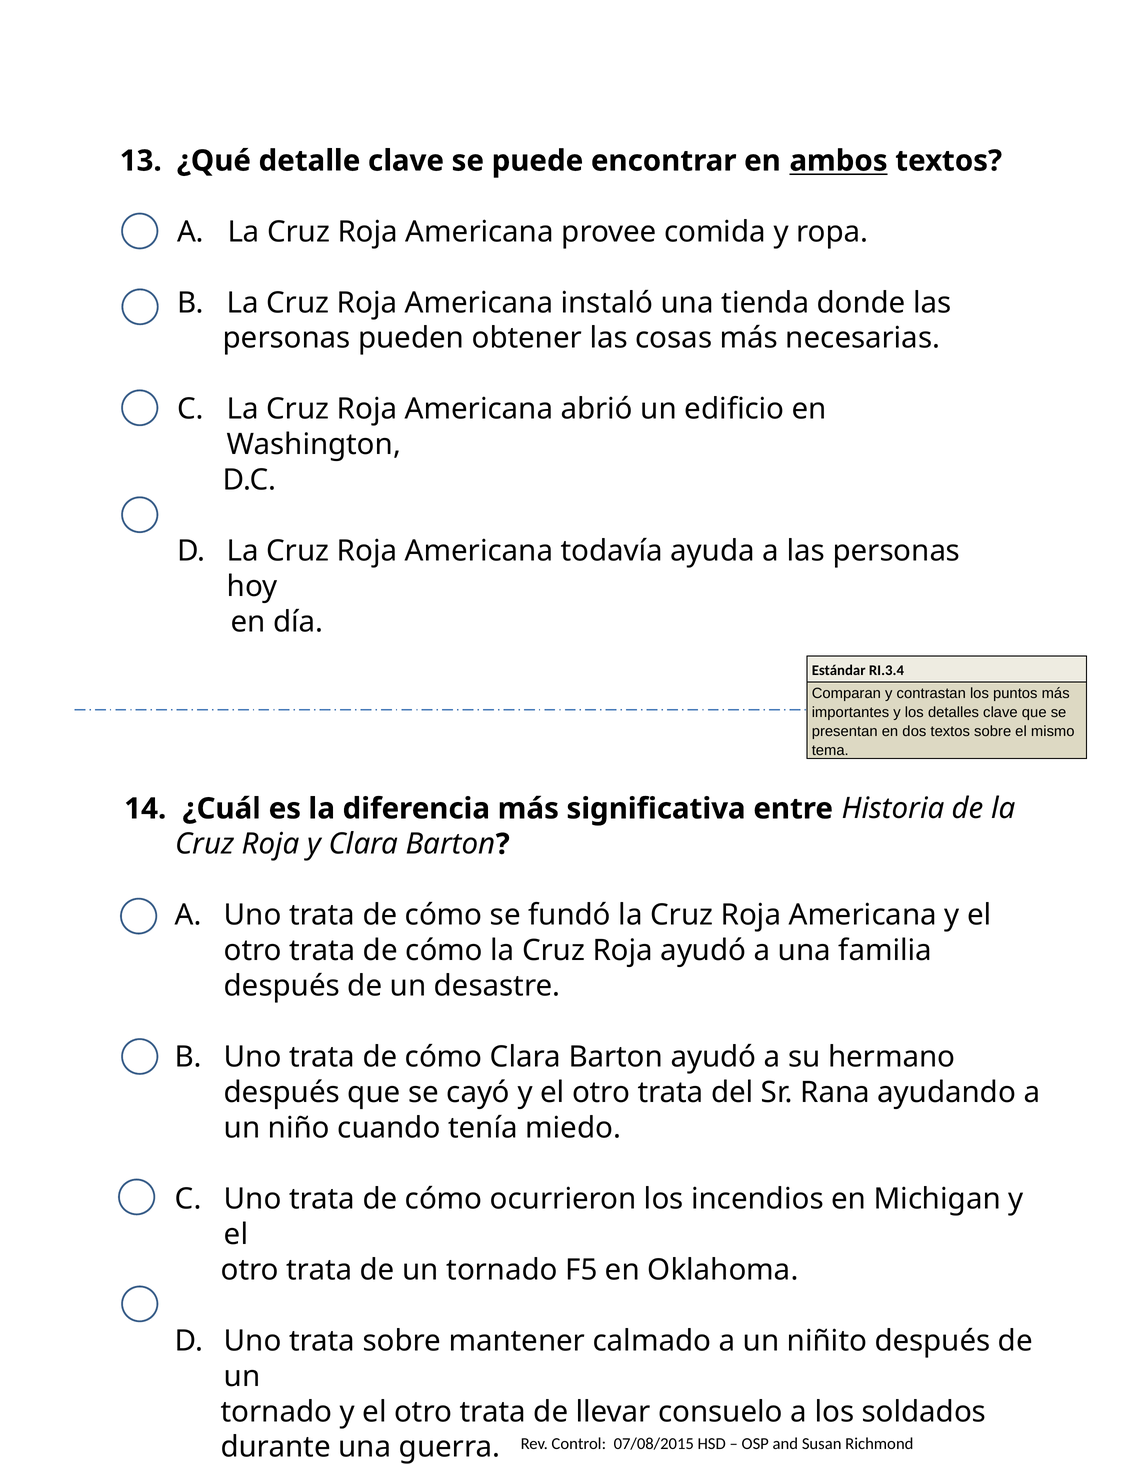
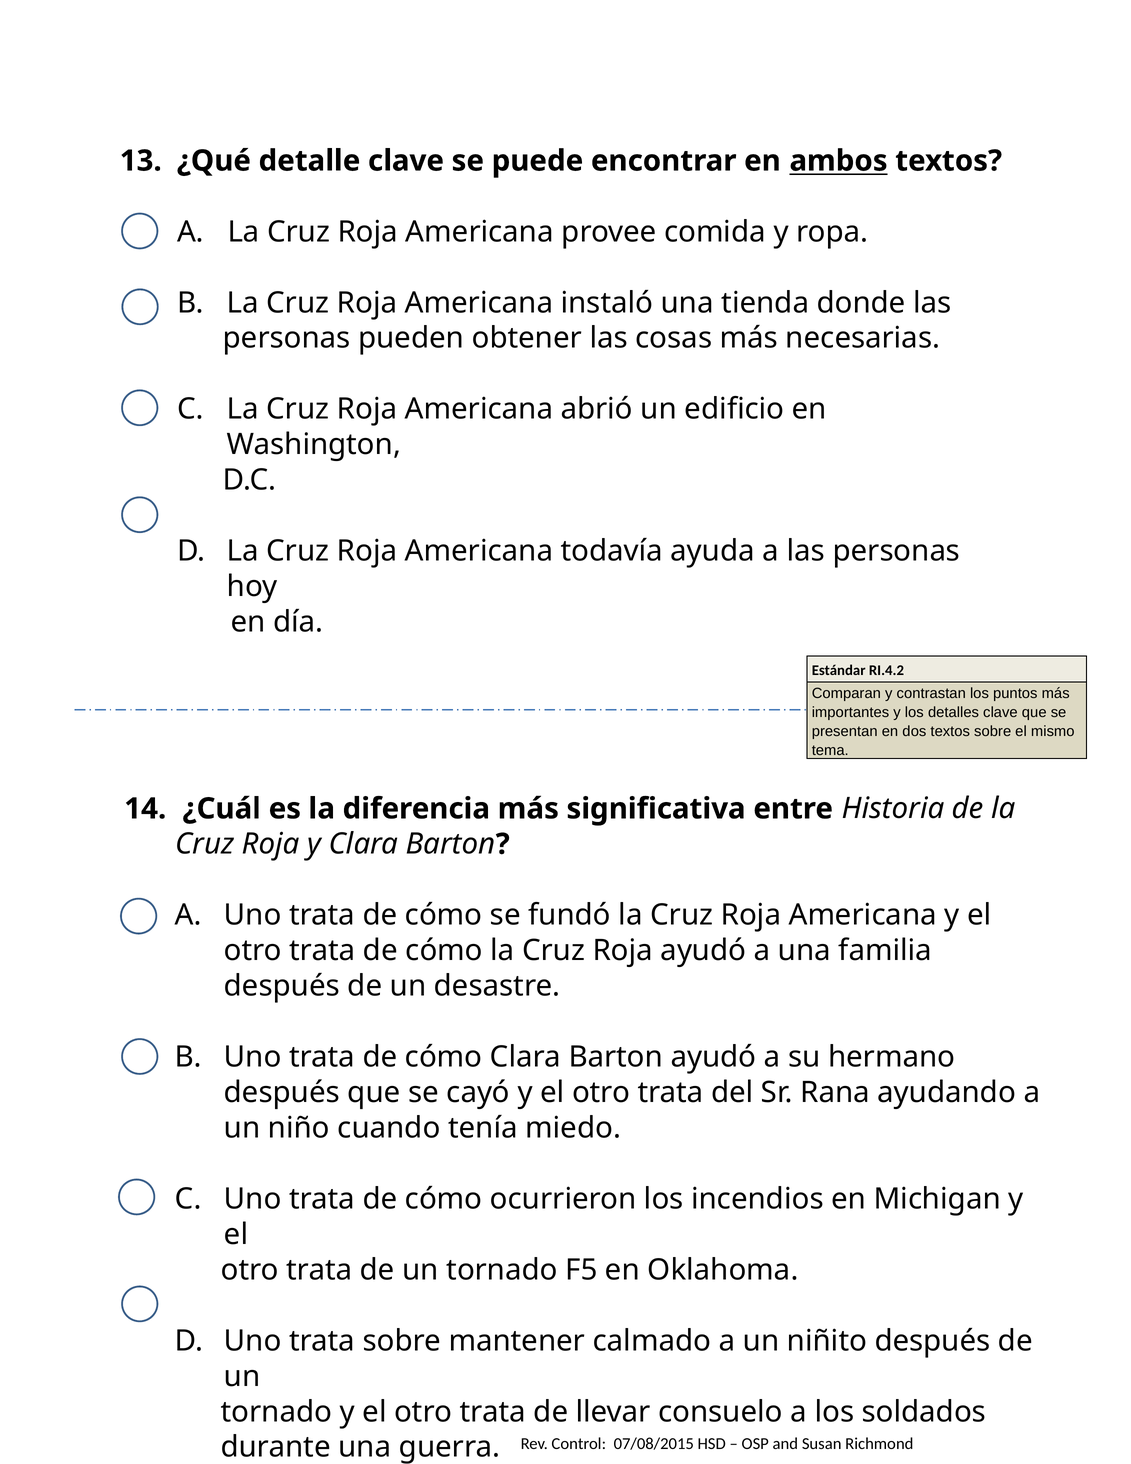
RI.3.4: RI.3.4 -> RI.4.2
